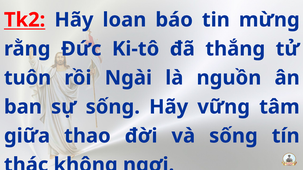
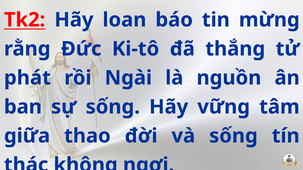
tuôn: tuôn -> phát
